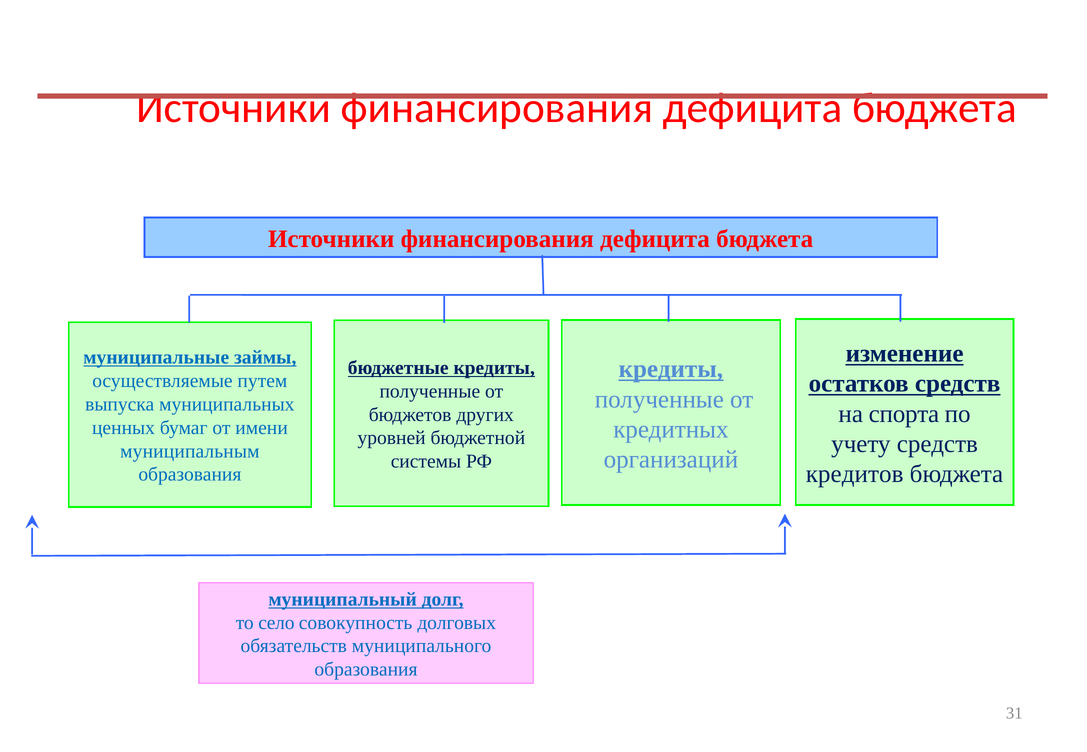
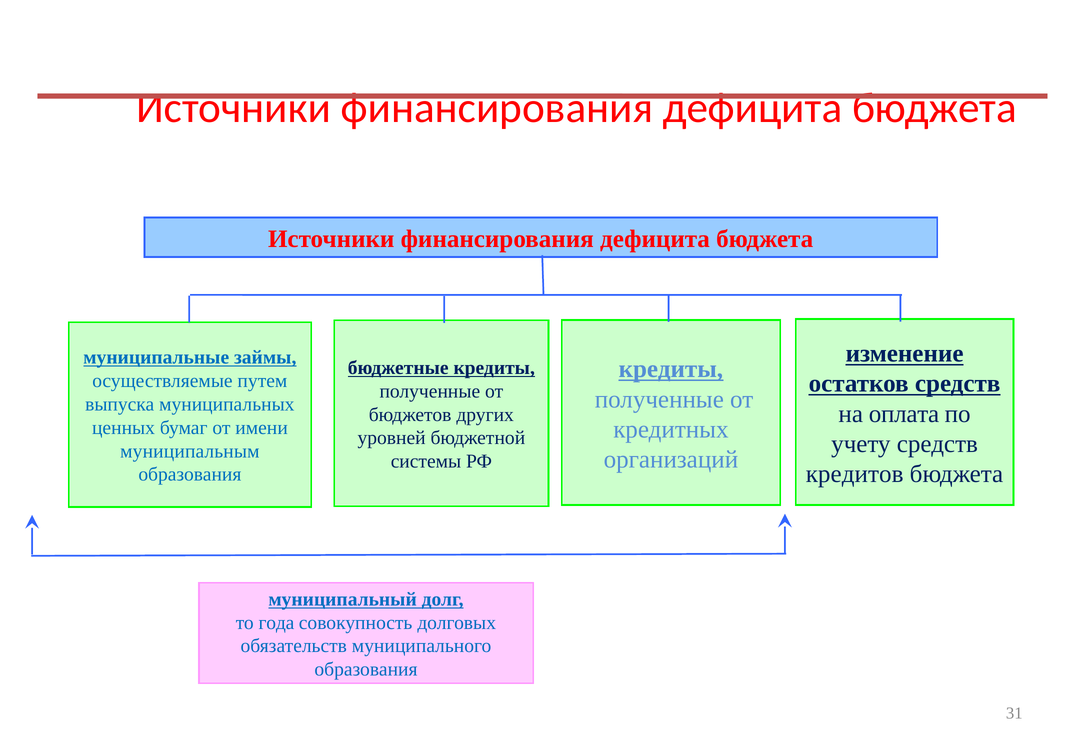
спорта: спорта -> оплата
село: село -> года
